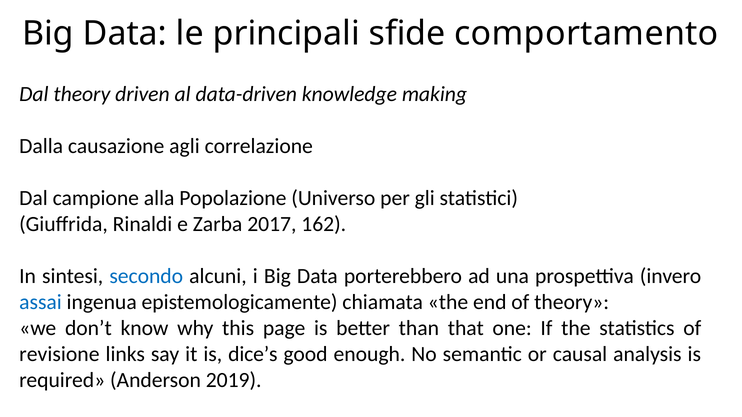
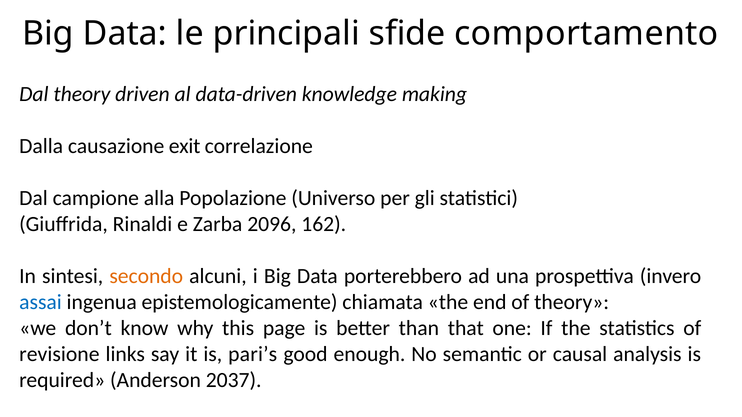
agli: agli -> exit
2017: 2017 -> 2096
secondo colour: blue -> orange
dice’s: dice’s -> pari’s
2019: 2019 -> 2037
